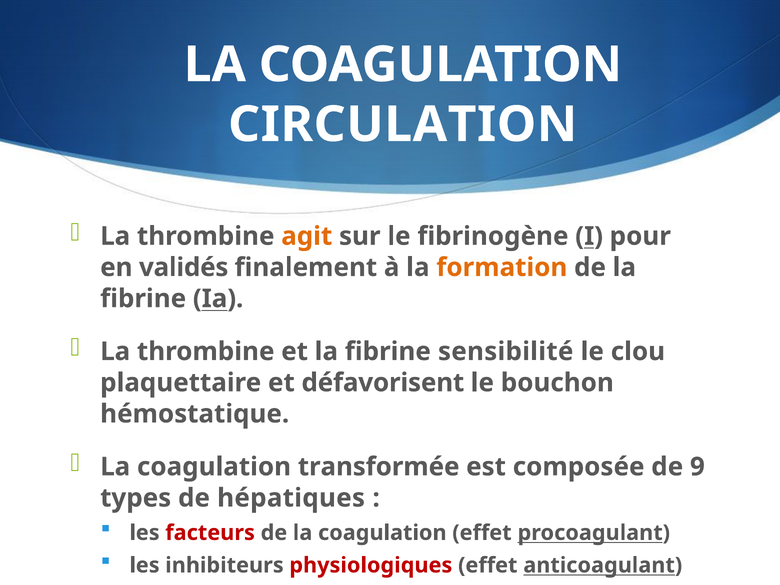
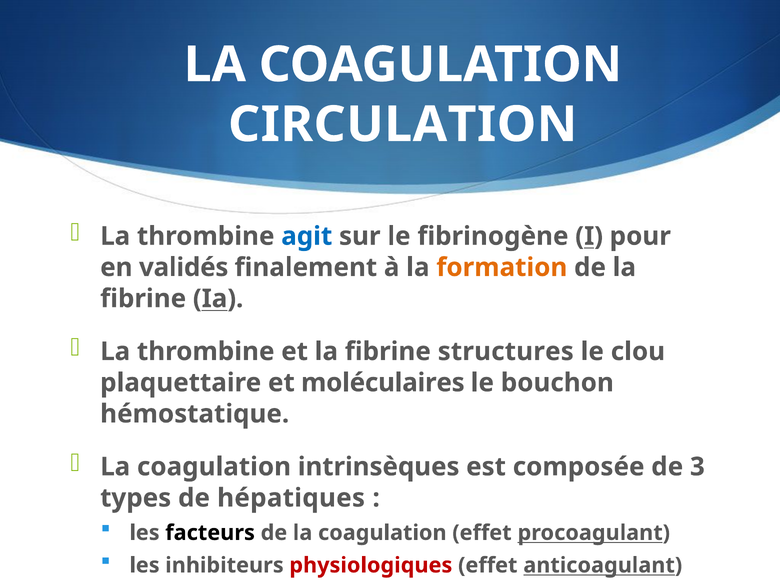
agit colour: orange -> blue
sensibilité: sensibilité -> structures
défavorisent: défavorisent -> moléculaires
transformée: transformée -> intrinsèques
9: 9 -> 3
facteurs colour: red -> black
